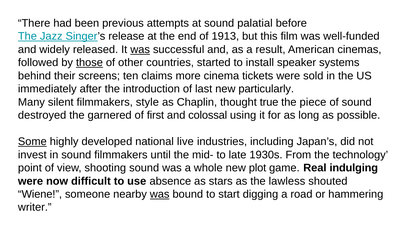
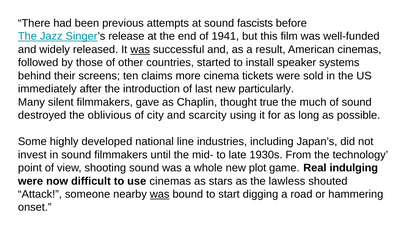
palatial: palatial -> fascists
1913: 1913 -> 1941
those underline: present -> none
style: style -> gave
piece: piece -> much
garnered: garnered -> oblivious
first: first -> city
colossal: colossal -> scarcity
Some underline: present -> none
live: live -> line
use absence: absence -> cinemas
Wiene: Wiene -> Attack
writer: writer -> onset
